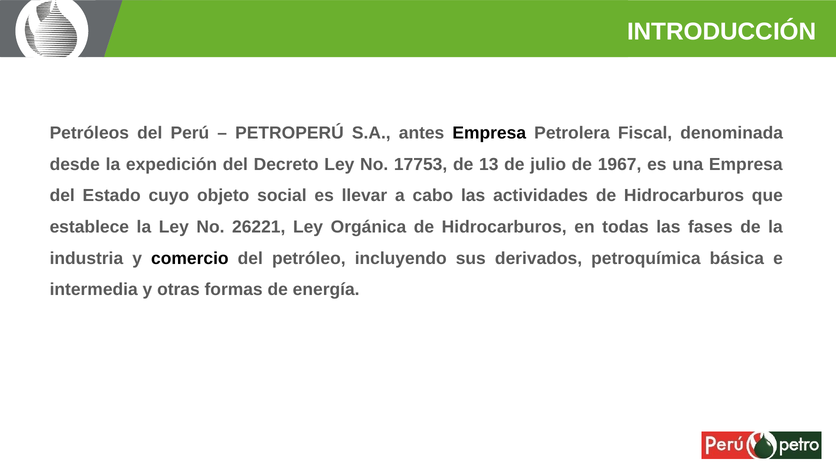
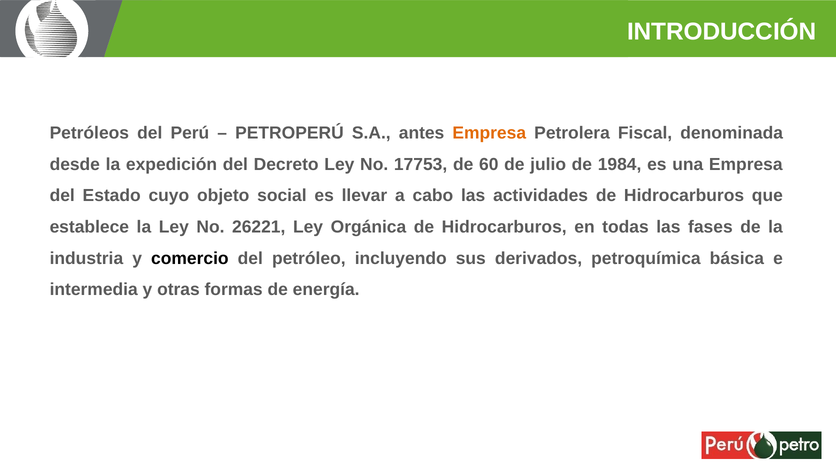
Empresa at (489, 133) colour: black -> orange
13: 13 -> 60
1967: 1967 -> 1984
